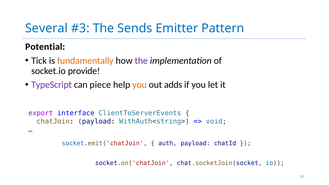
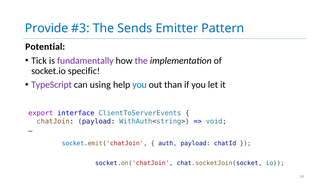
Several: Several -> Provide
fundamentally colour: orange -> purple
provide: provide -> specific
piece: piece -> using
you at (140, 85) colour: orange -> blue
adds: adds -> than
